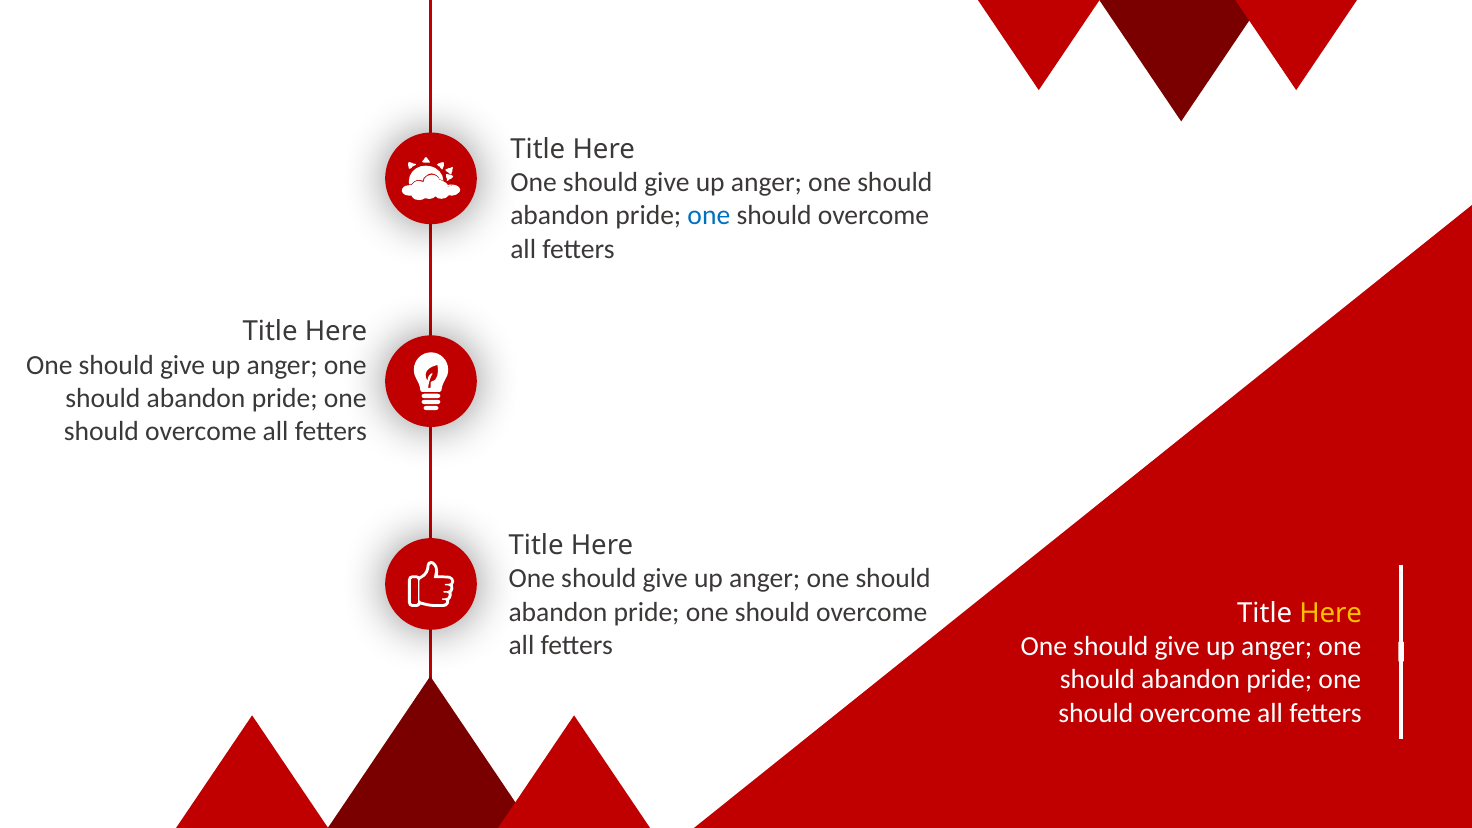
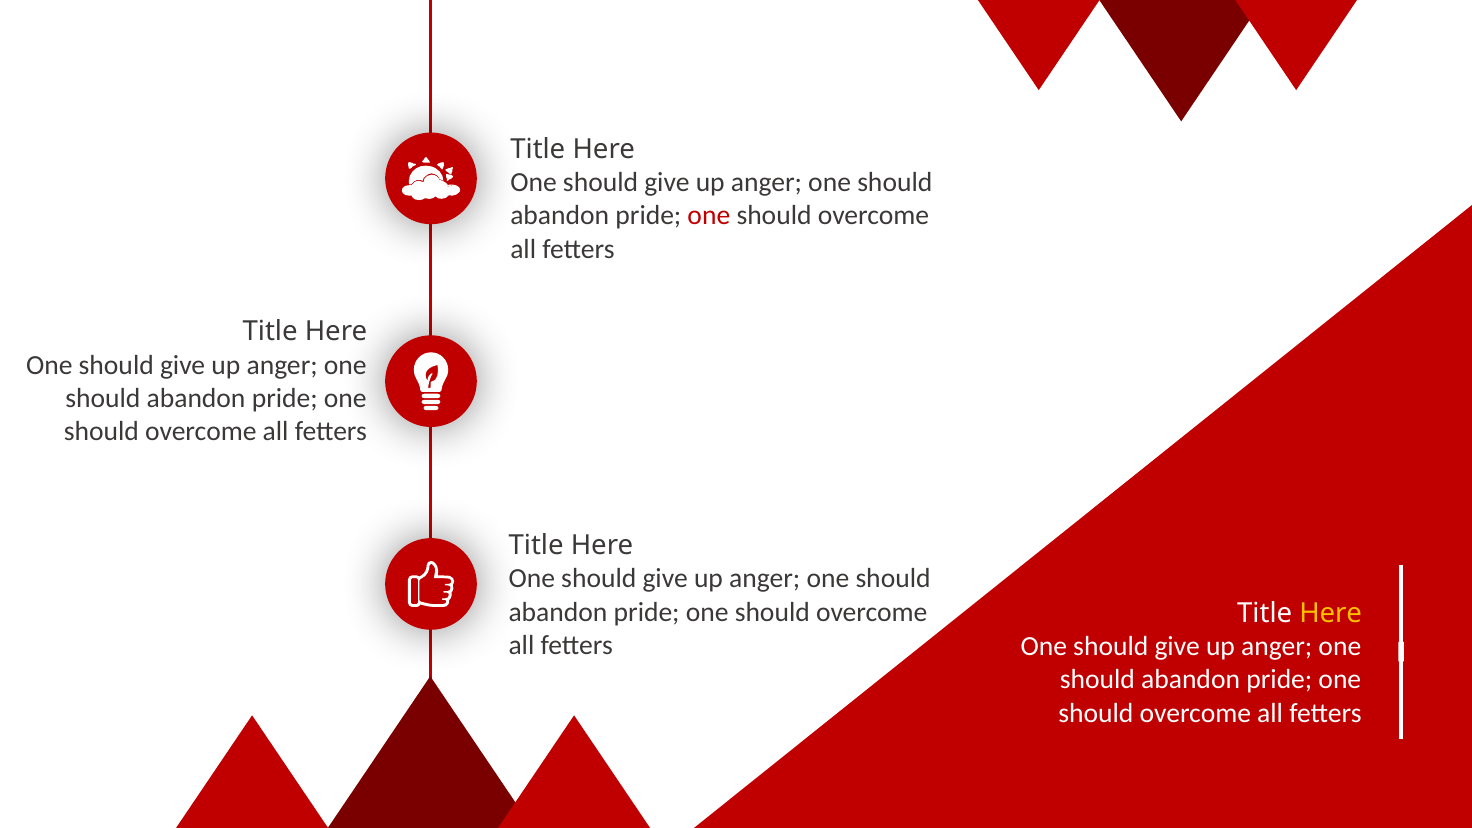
one at (709, 216) colour: blue -> red
